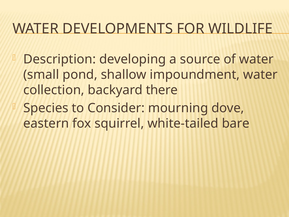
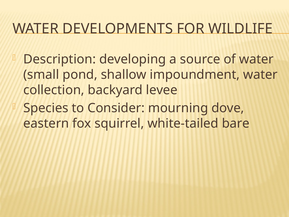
there: there -> levee
